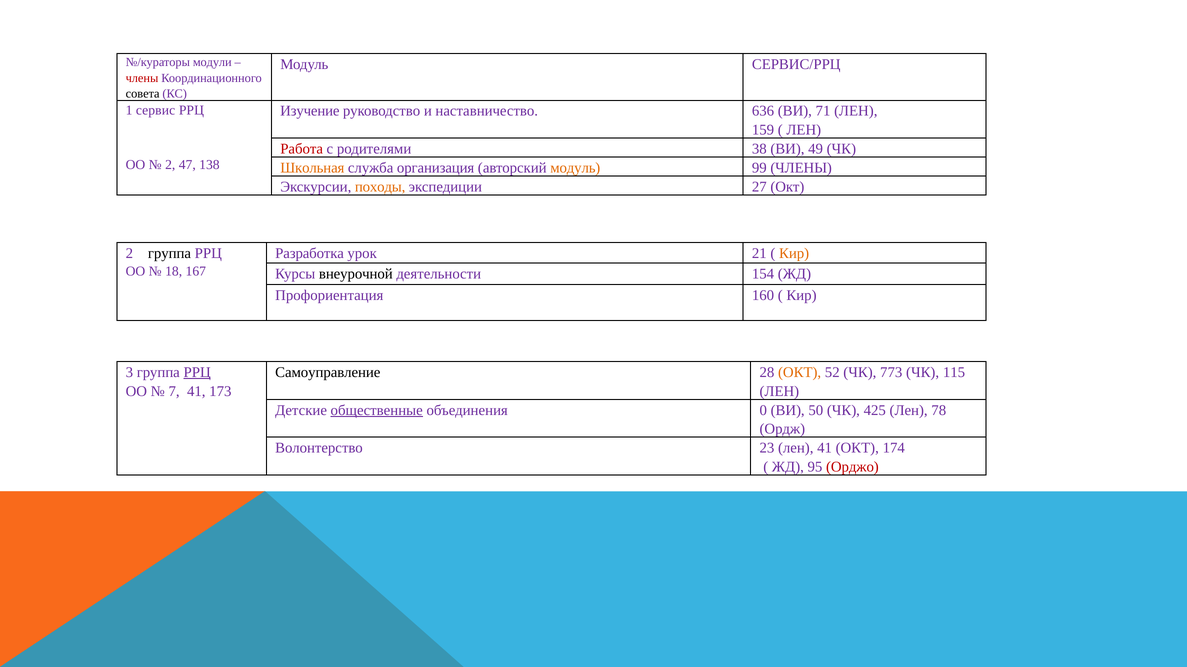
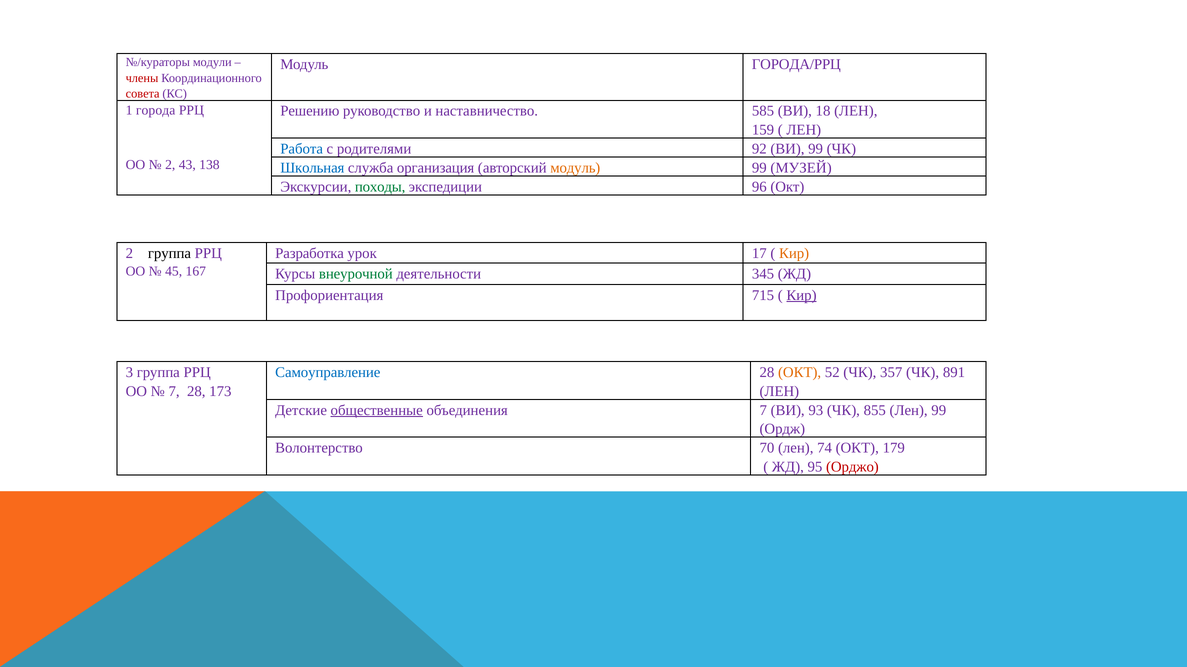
СЕРВИС/РРЦ: СЕРВИС/РРЦ -> ГОРОДА/РРЦ
совета colour: black -> red
сервис: сервис -> города
Изучение: Изучение -> Решению
636: 636 -> 585
71: 71 -> 18
Работа colour: red -> blue
38: 38 -> 92
ВИ 49: 49 -> 99
47: 47 -> 43
Школьная colour: orange -> blue
99 ЧЛЕНЫ: ЧЛЕНЫ -> МУЗЕЙ
походы colour: orange -> green
27: 27 -> 96
21: 21 -> 17
18: 18 -> 45
внеурочной colour: black -> green
154: 154 -> 345
160: 160 -> 715
Кир at (802, 295) underline: none -> present
РРЦ at (197, 373) underline: present -> none
Самоуправление colour: black -> blue
773: 773 -> 357
115: 115 -> 891
7 41: 41 -> 28
объединения 0: 0 -> 7
50: 50 -> 93
425: 425 -> 855
Лен 78: 78 -> 99
23: 23 -> 70
лен 41: 41 -> 74
174: 174 -> 179
